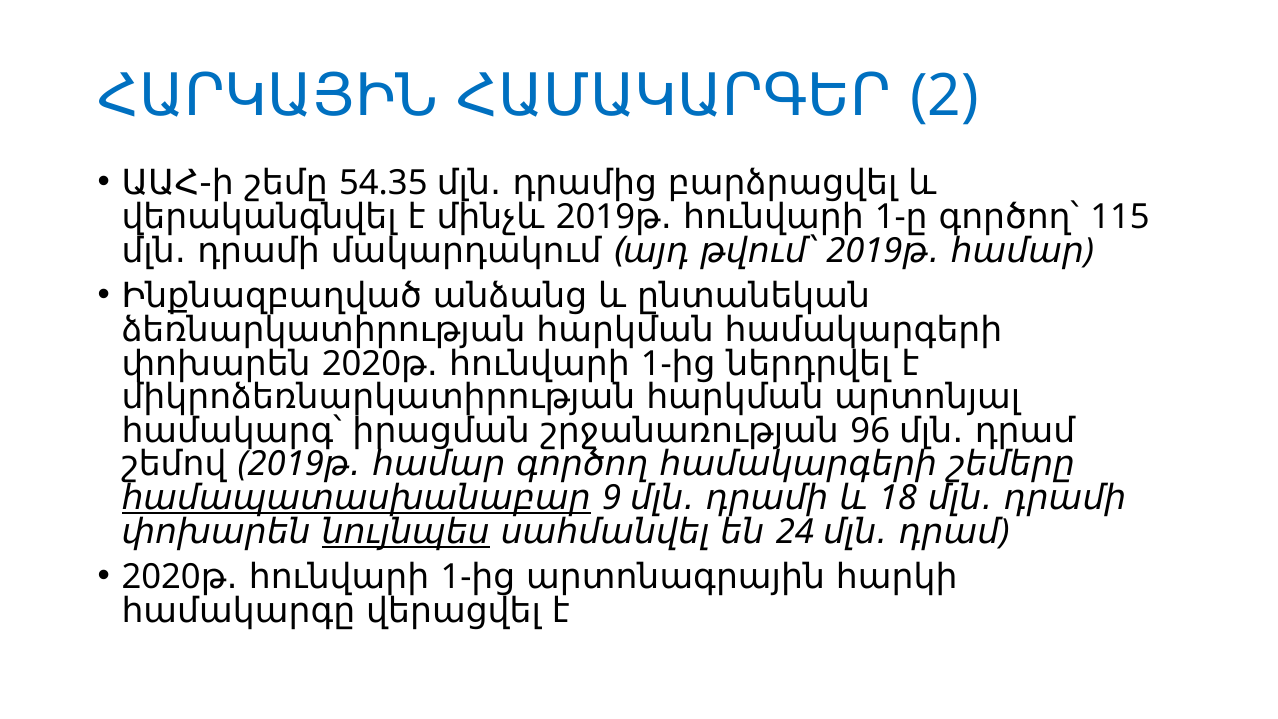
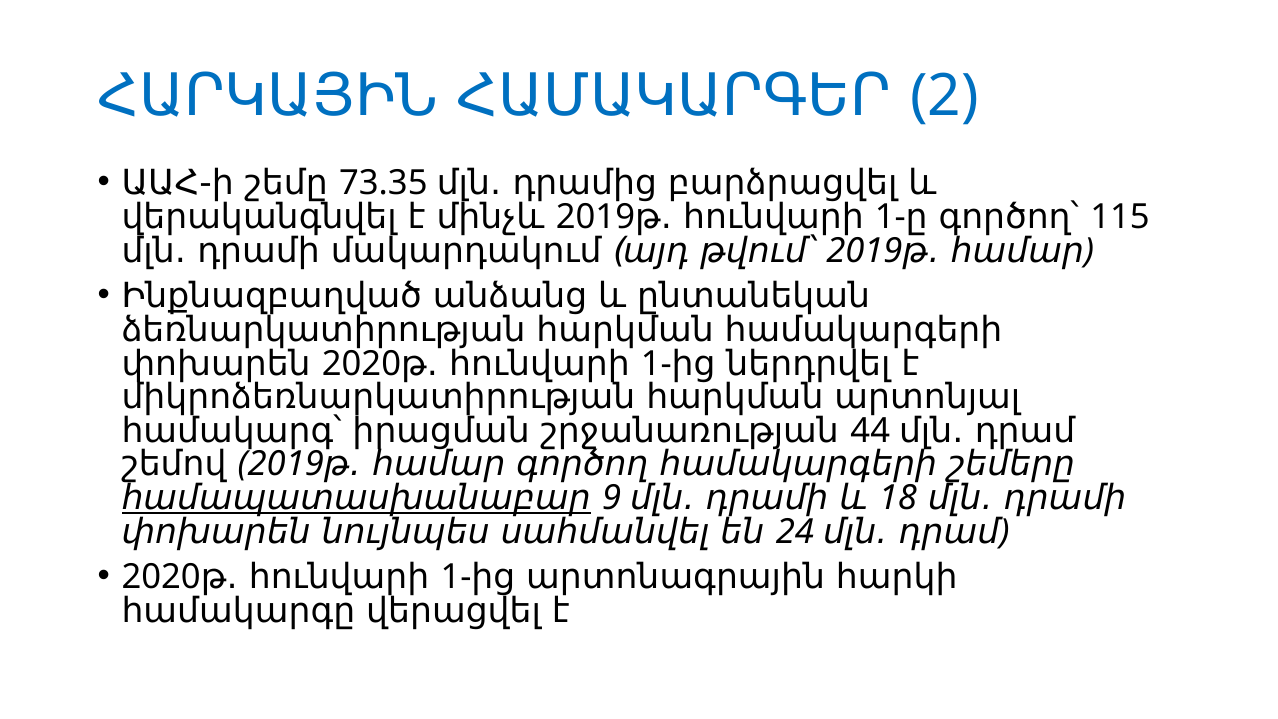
54.35: 54.35 -> 73.35
96: 96 -> 44
նույնպես underline: present -> none
